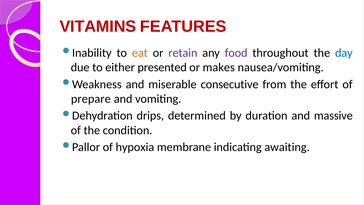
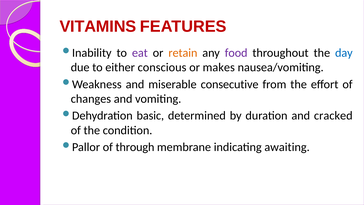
eat colour: orange -> purple
retain colour: purple -> orange
presented: presented -> conscious
prepare: prepare -> changes
drips: drips -> basic
massive: massive -> cracked
hypoxia: hypoxia -> through
